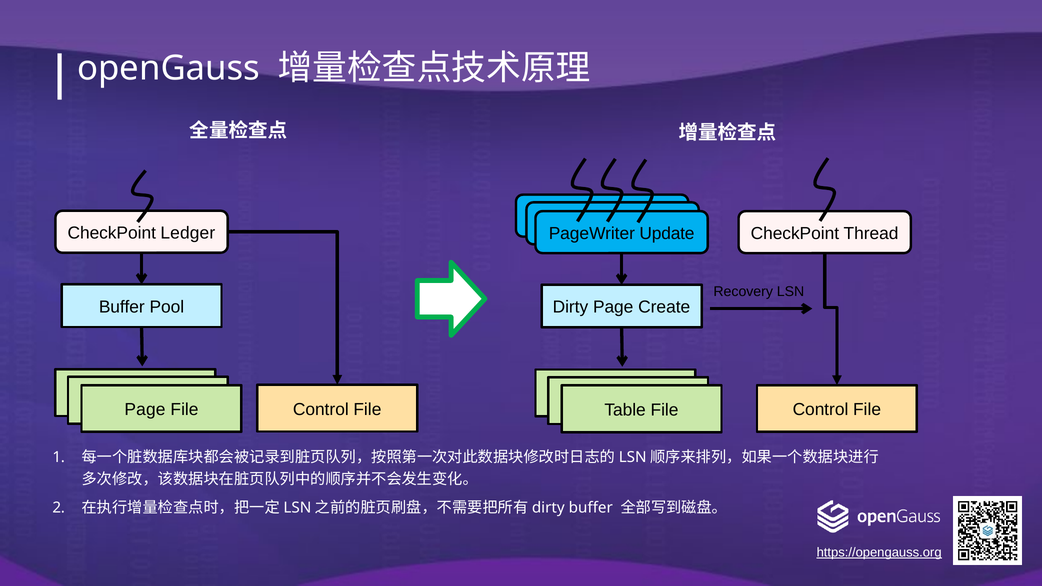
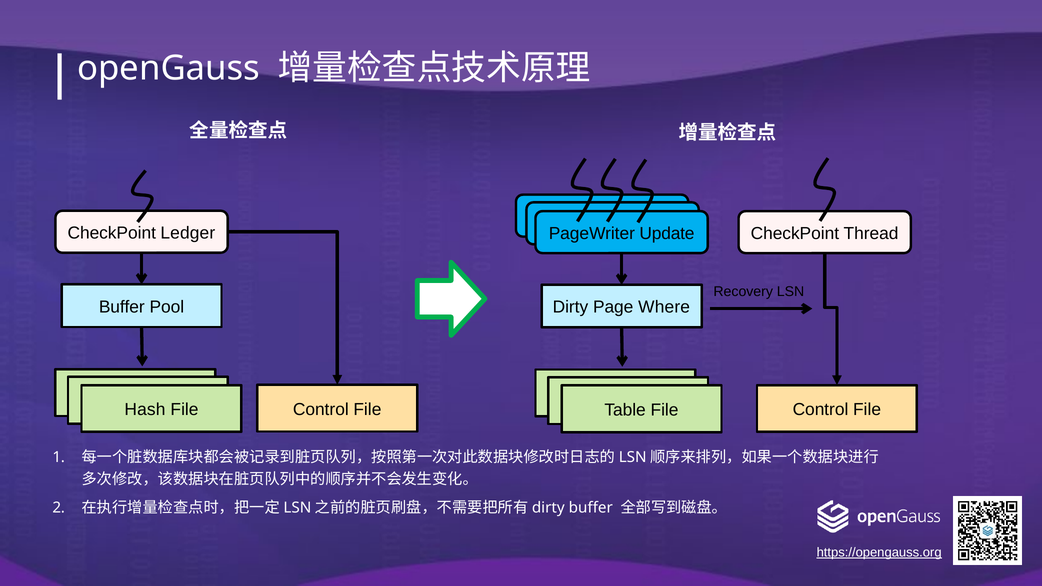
Create: Create -> Where
Page at (145, 410): Page -> Hash
